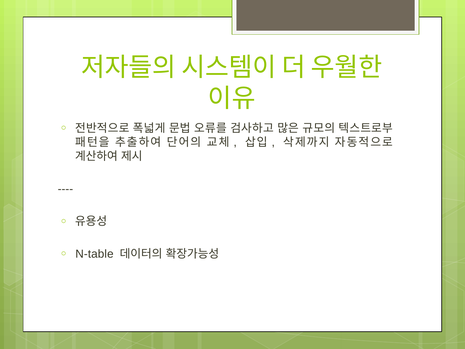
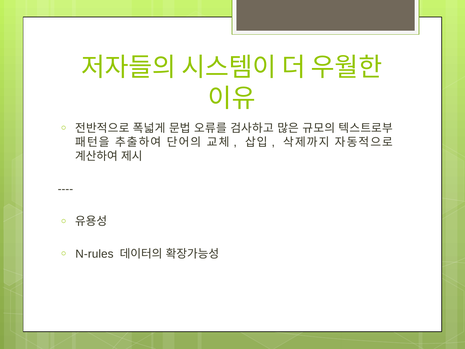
N-table: N-table -> N-rules
